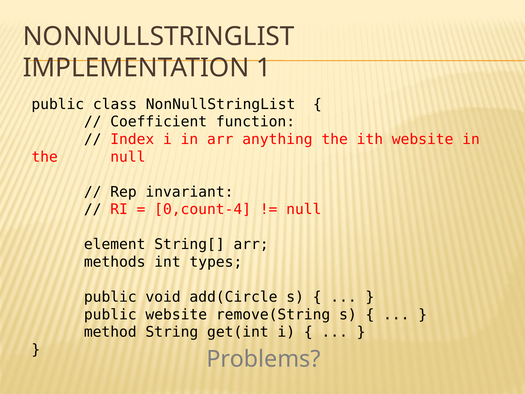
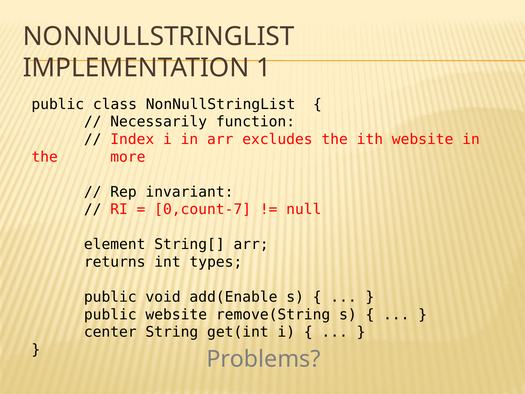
Coefficient: Coefficient -> Necessarily
anything: anything -> excludes
the null: null -> more
0,count-4: 0,count-4 -> 0,count-7
methods: methods -> returns
add(Circle: add(Circle -> add(Enable
method: method -> center
